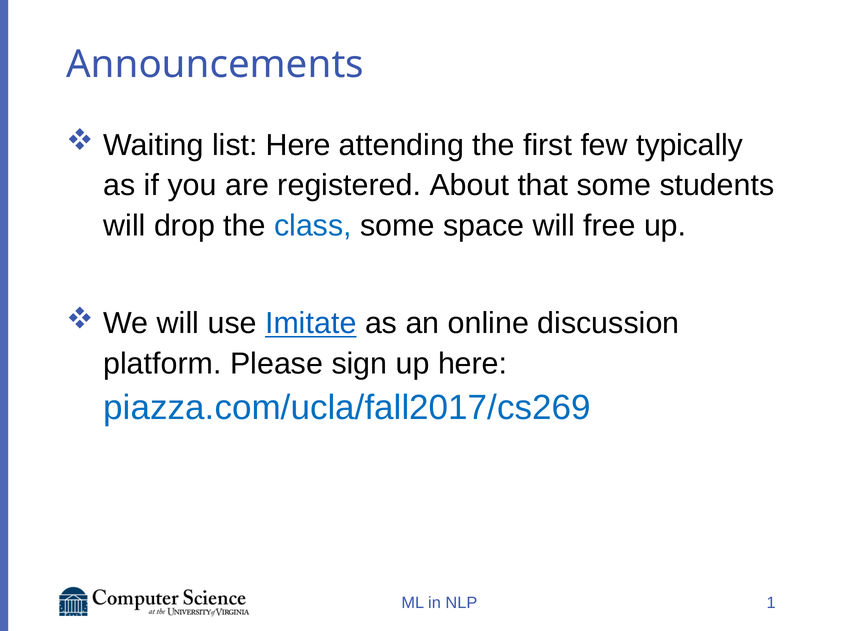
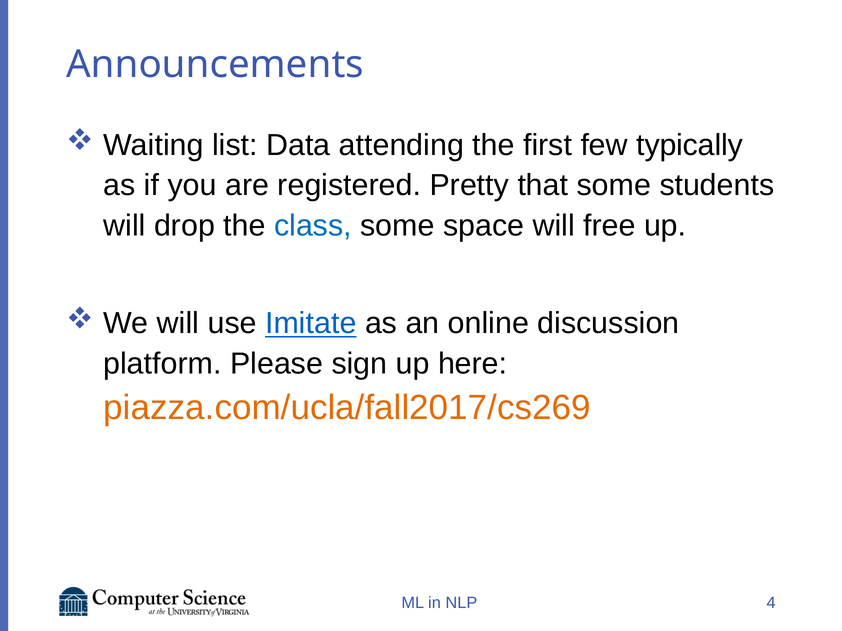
list Here: Here -> Data
About: About -> Pretty
piazza.com/ucla/fall2017/cs269 colour: blue -> orange
1: 1 -> 4
